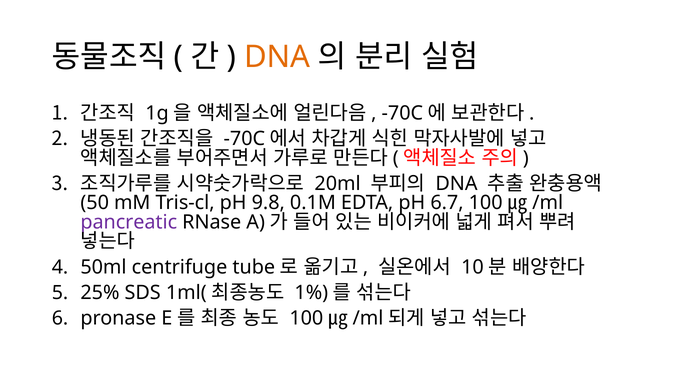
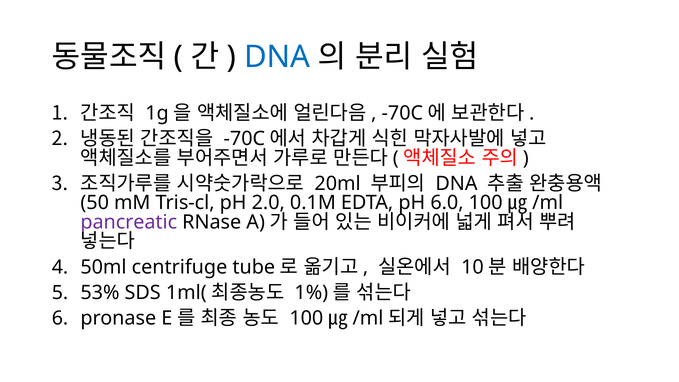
DNA at (277, 57) colour: orange -> blue
9.8: 9.8 -> 2.0
6.7: 6.7 -> 6.0
25%: 25% -> 53%
